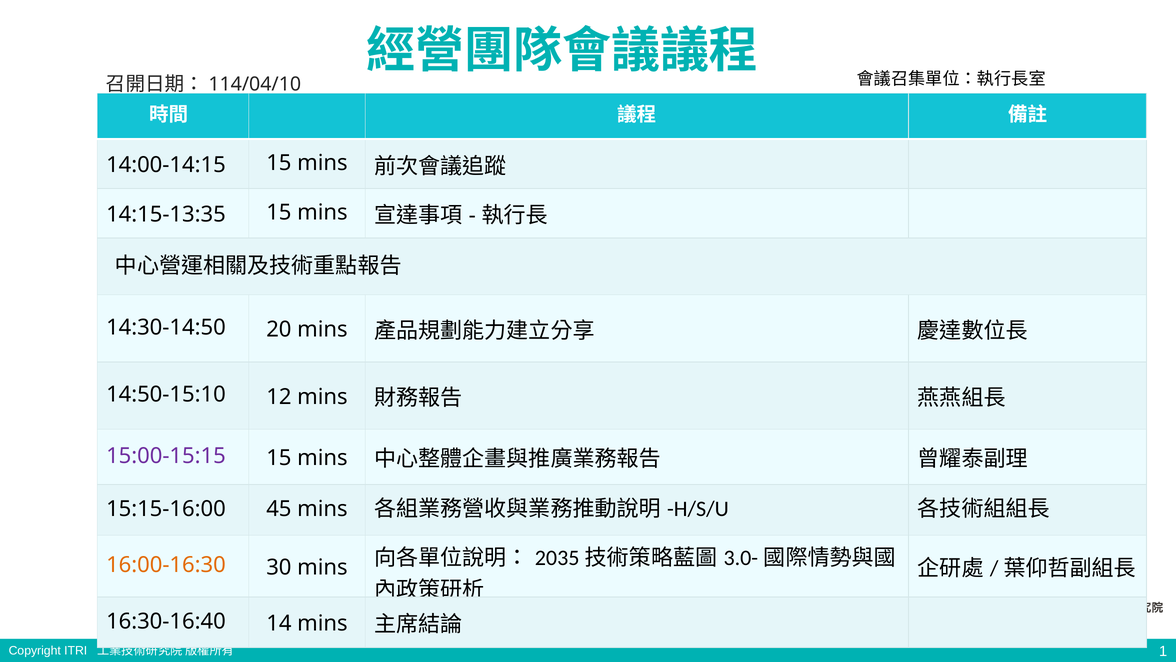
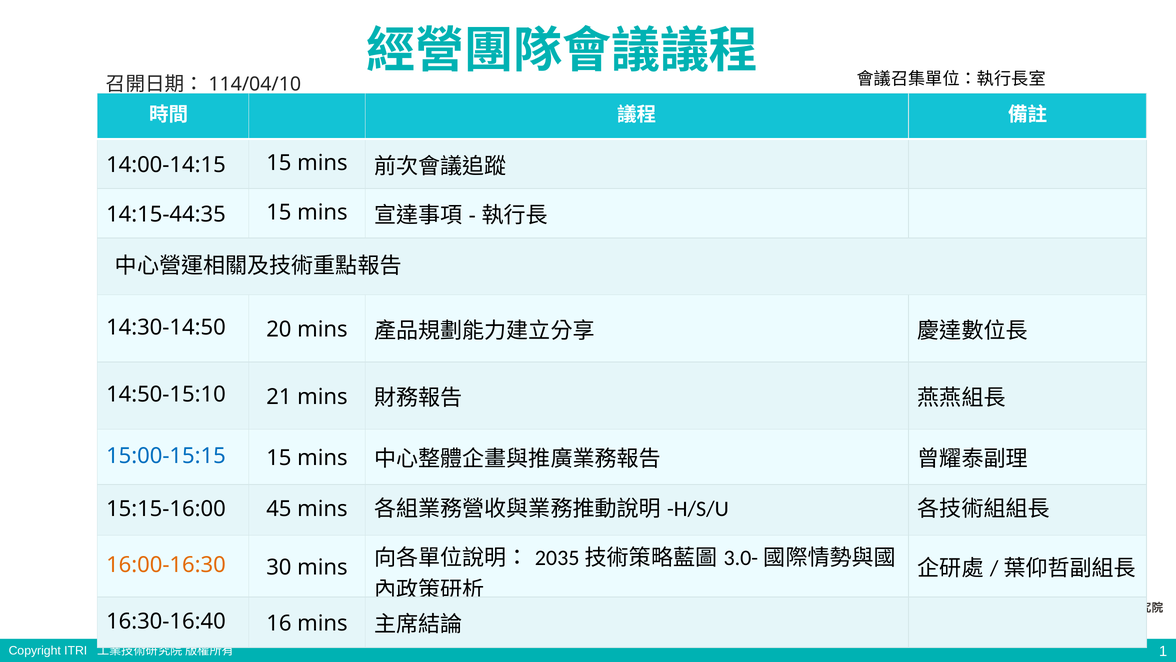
14:15-13:35: 14:15-13:35 -> 14:15-44:35
12: 12 -> 21
15:00-15:15 colour: purple -> blue
14: 14 -> 16
